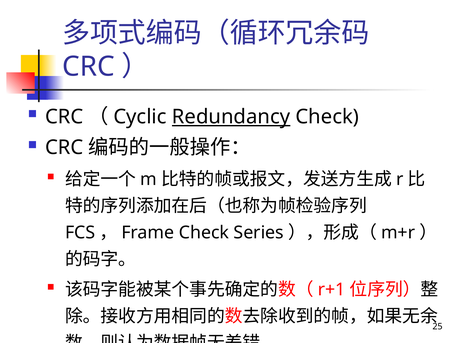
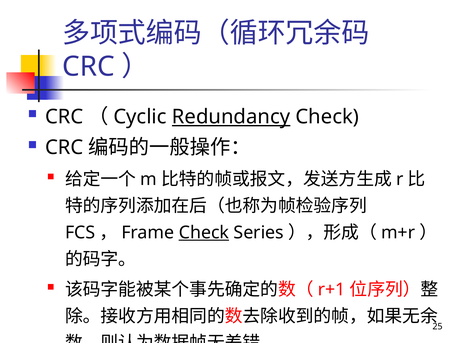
Check at (204, 232) underline: none -> present
